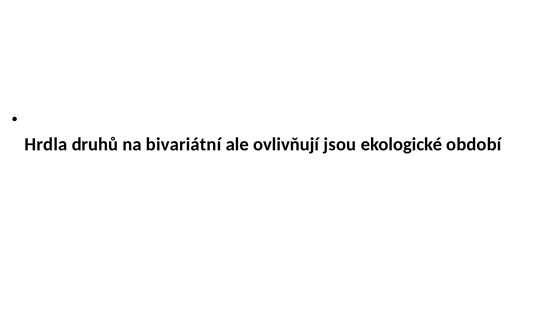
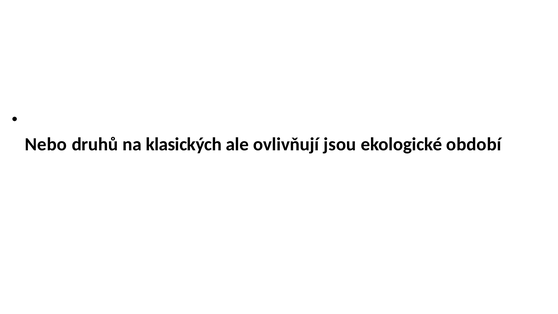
Hrdla: Hrdla -> Nebo
bivariátní: bivariátní -> klasických
